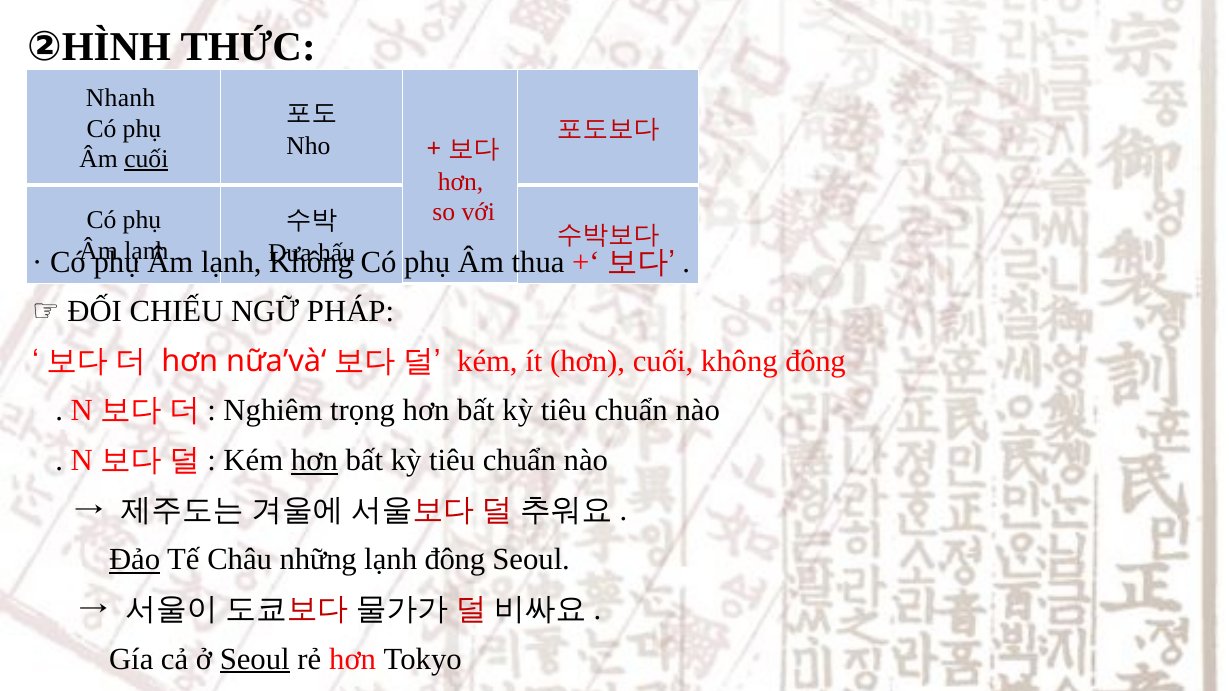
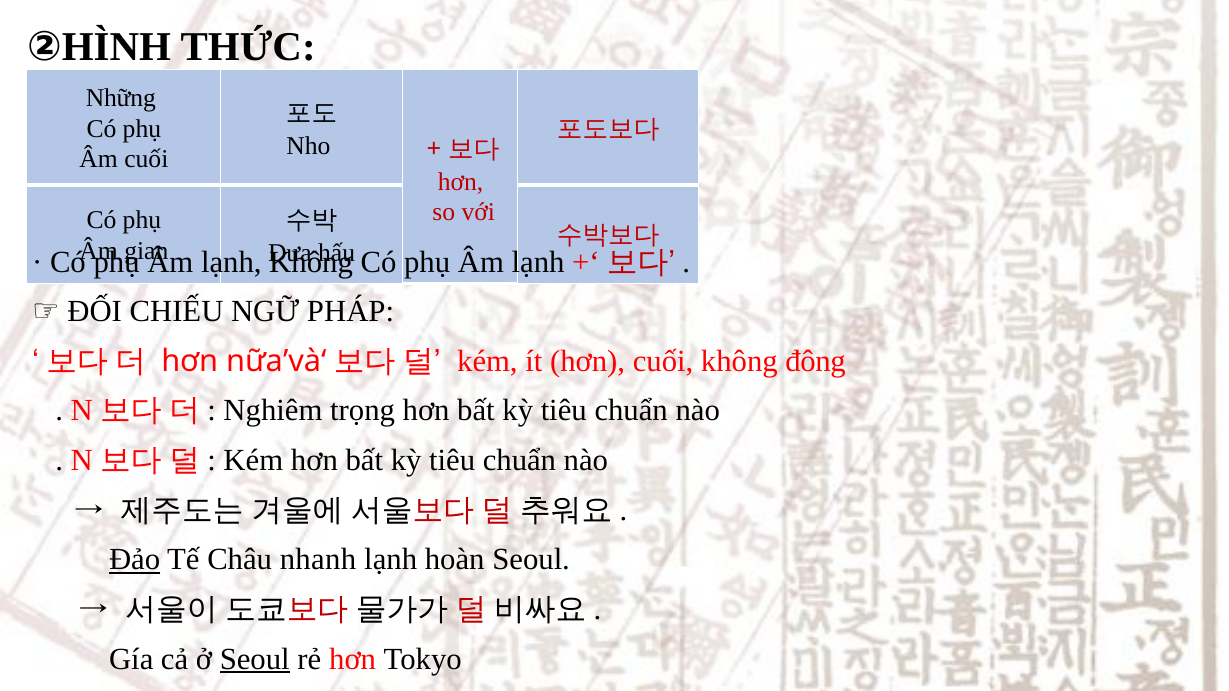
Nhanh: Nhanh -> Những
cuối at (146, 159) underline: present -> none
lạnh at (146, 251): lạnh -> gian
thua at (538, 262): thua -> lạnh
hơn at (314, 461) underline: present -> none
những: những -> nhanh
lạnh đông: đông -> hoàn
